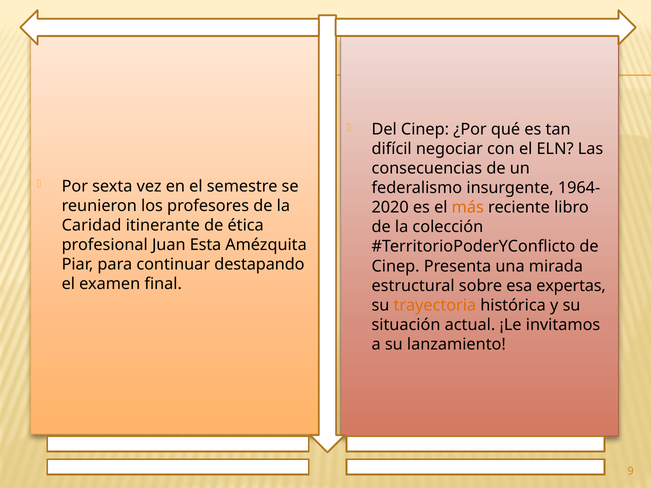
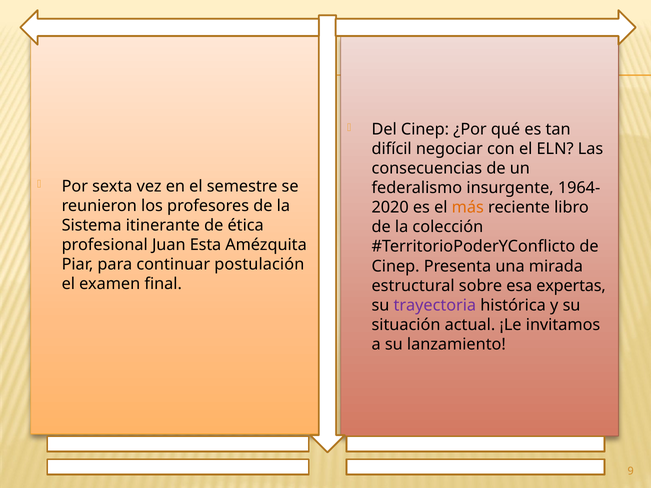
Caridad: Caridad -> Sistema
destapando: destapando -> postulación
trayectoria colour: orange -> purple
